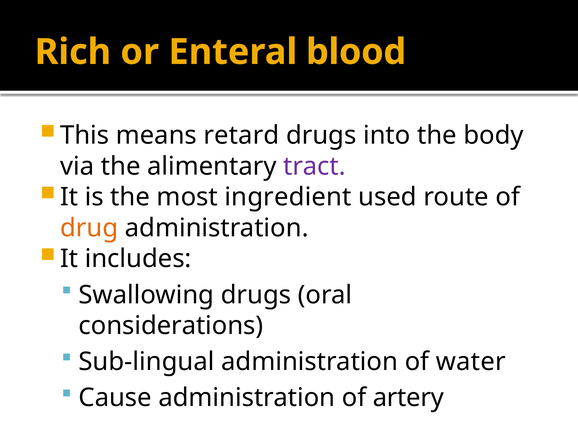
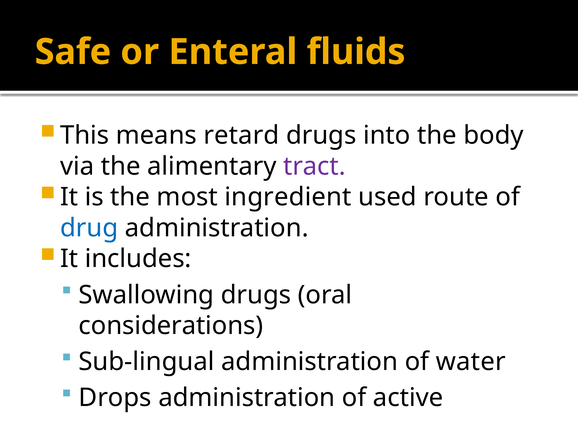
Rich: Rich -> Safe
blood: blood -> fluids
drug colour: orange -> blue
Cause: Cause -> Drops
artery: artery -> active
